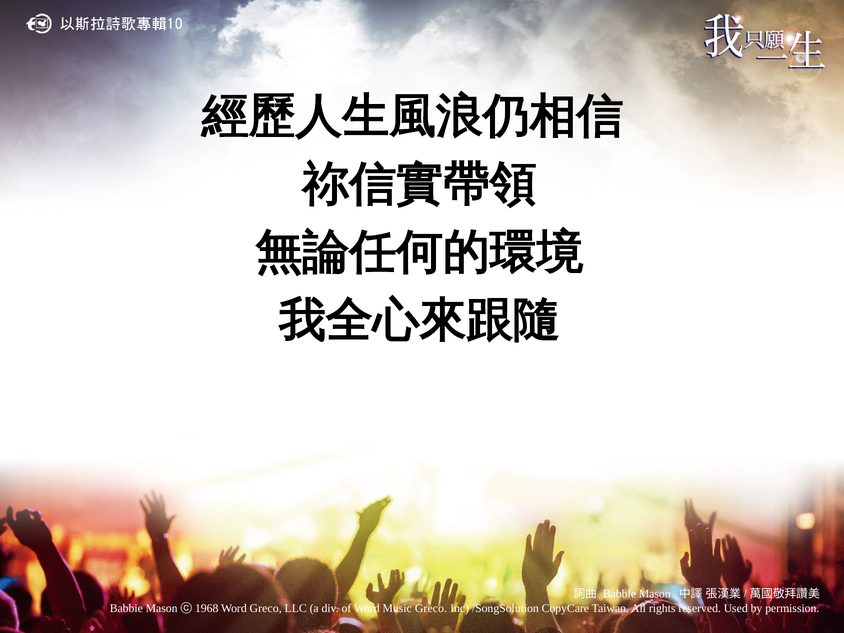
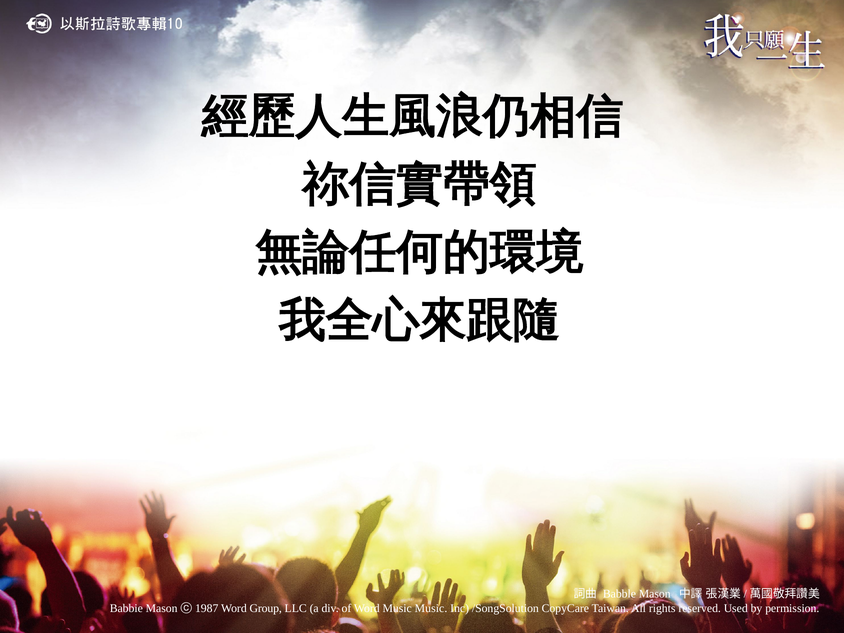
1968: 1968 -> 1987
Word Greco: Greco -> Group
Music Greco: Greco -> Music
